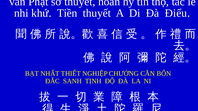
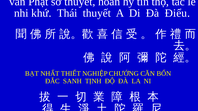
Tiền: Tiền -> Thái
